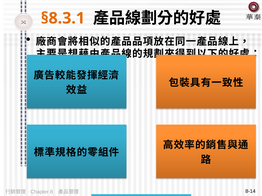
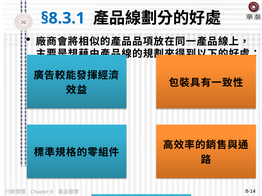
§8.3.1 colour: orange -> blue
